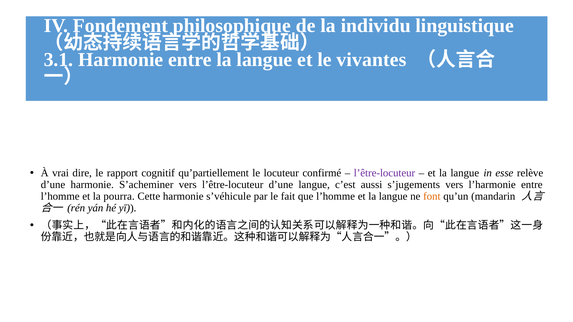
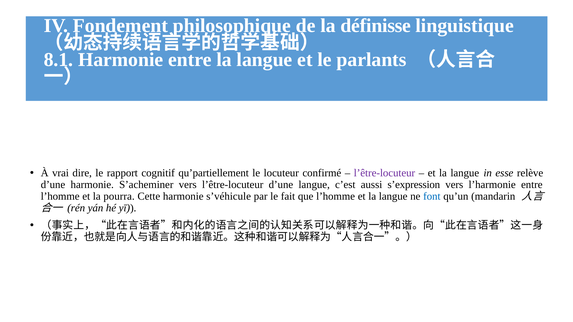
individu: individu -> définisse
3.1: 3.1 -> 8.1
vivantes: vivantes -> parlants
s’jugements: s’jugements -> s’expression
font colour: orange -> blue
